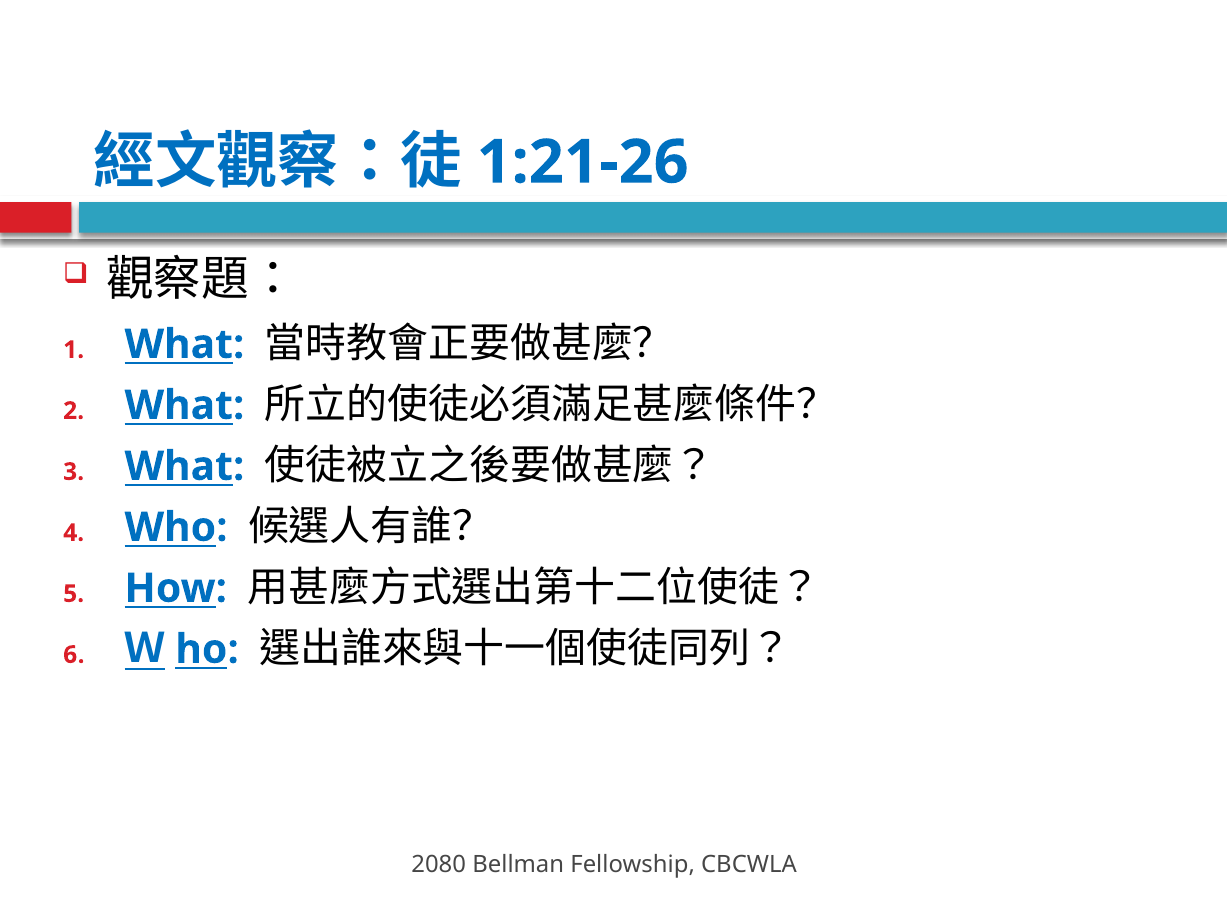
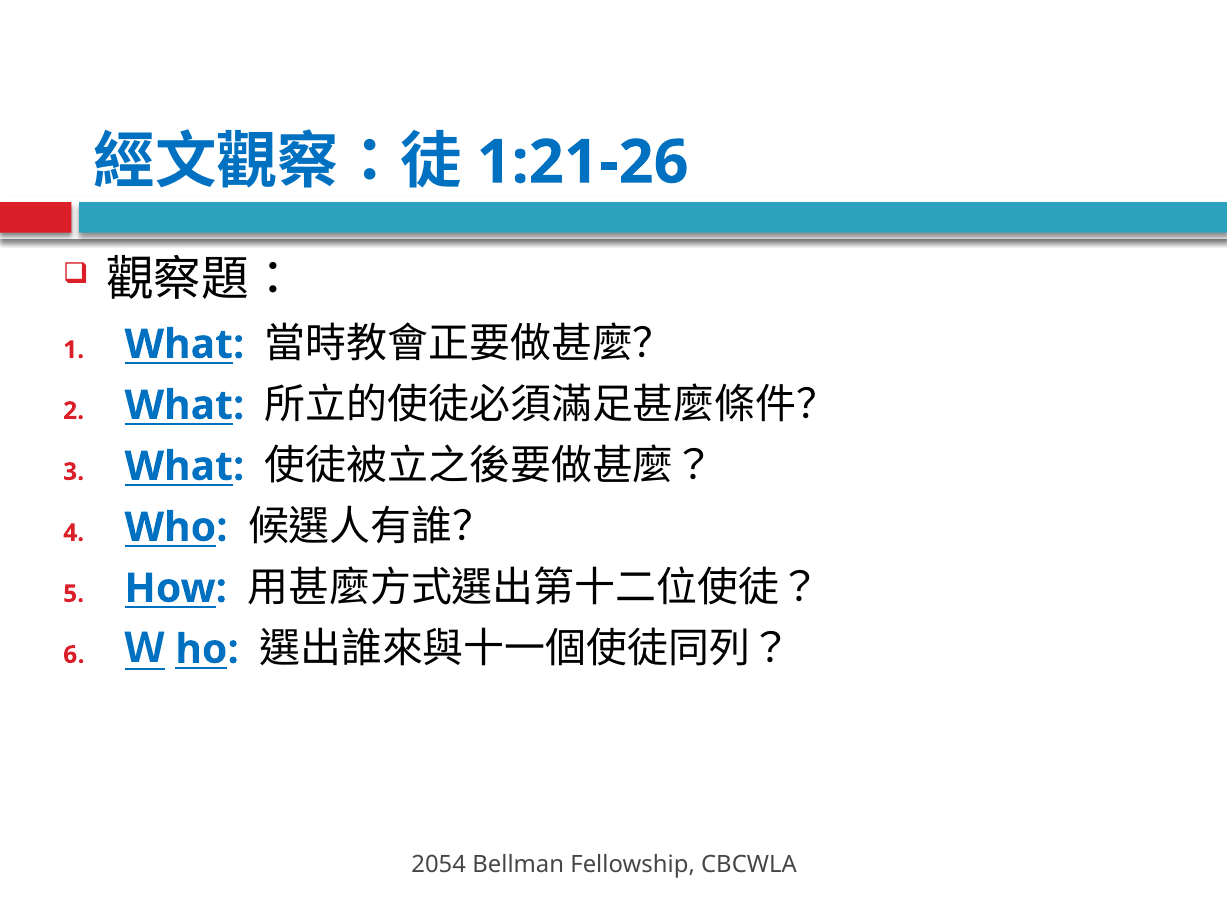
2080: 2080 -> 2054
